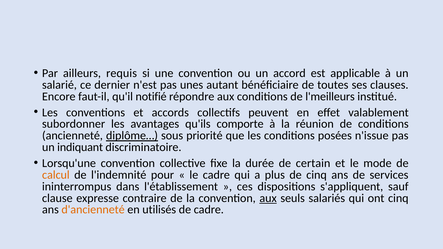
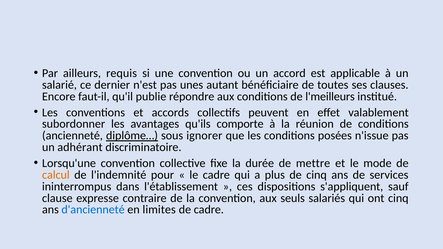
notifié: notifié -> publie
priorité: priorité -> ignorer
indiquant: indiquant -> adhérant
certain: certain -> mettre
aux at (268, 198) underline: present -> none
d'ancienneté colour: orange -> blue
utilisés: utilisés -> limites
